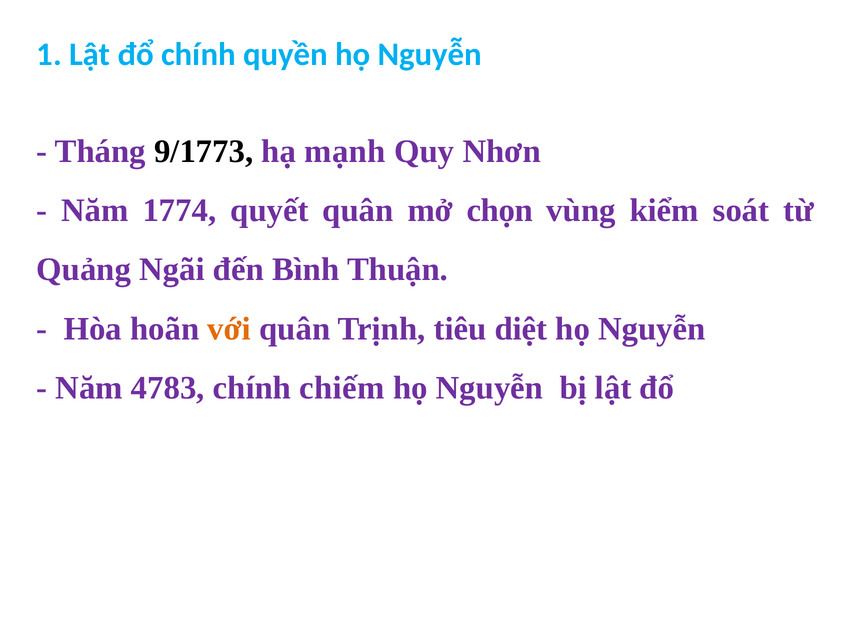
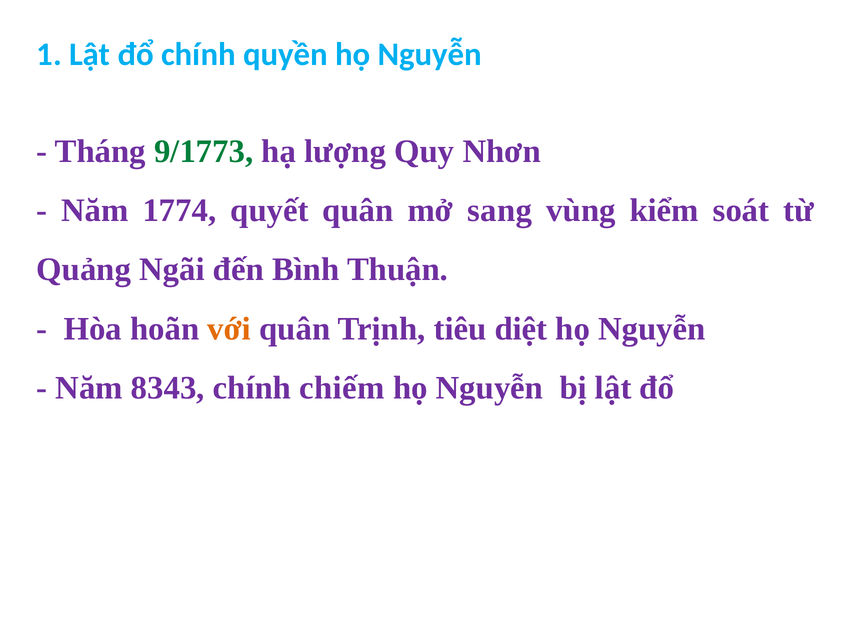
9/1773 colour: black -> green
mạnh: mạnh -> lượng
chọn: chọn -> sang
4783: 4783 -> 8343
